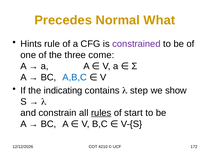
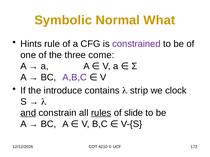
Precedes: Precedes -> Symbolic
A,B,C colour: blue -> purple
indicating: indicating -> introduce
step: step -> strip
show: show -> clock
and underline: none -> present
start: start -> slide
